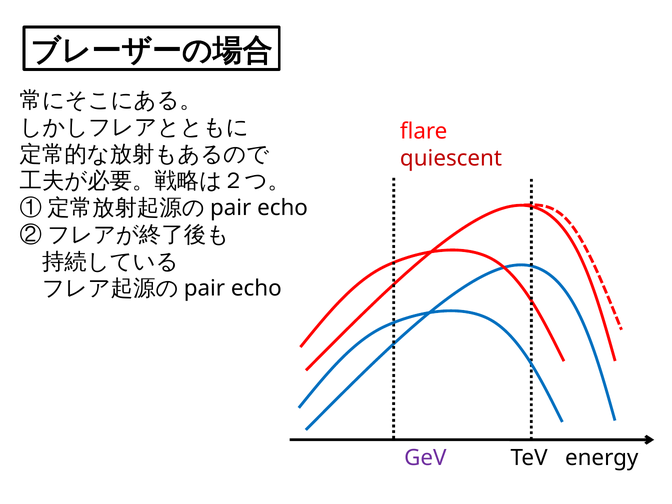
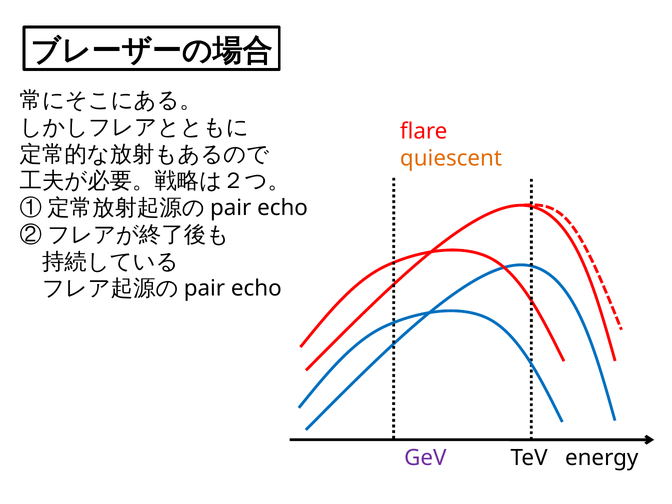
quiescent colour: red -> orange
